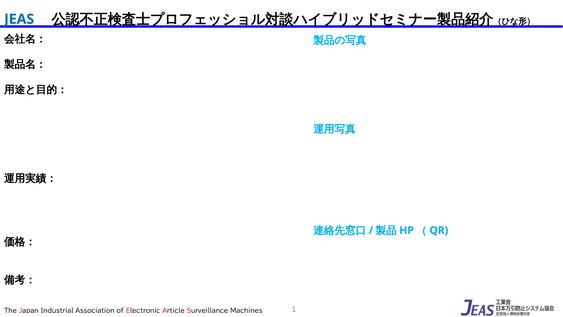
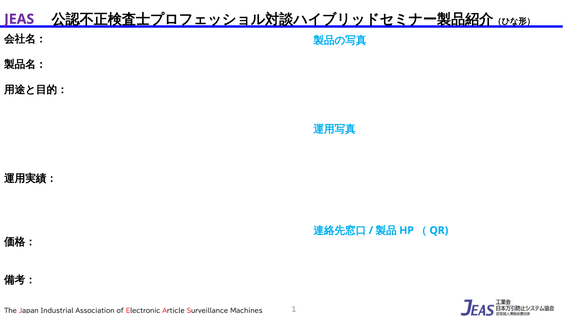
JEAS colour: blue -> purple
